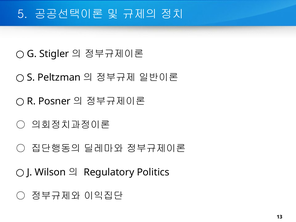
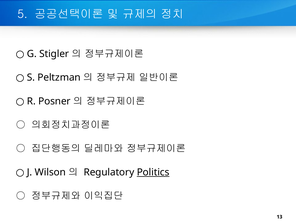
Politics underline: none -> present
